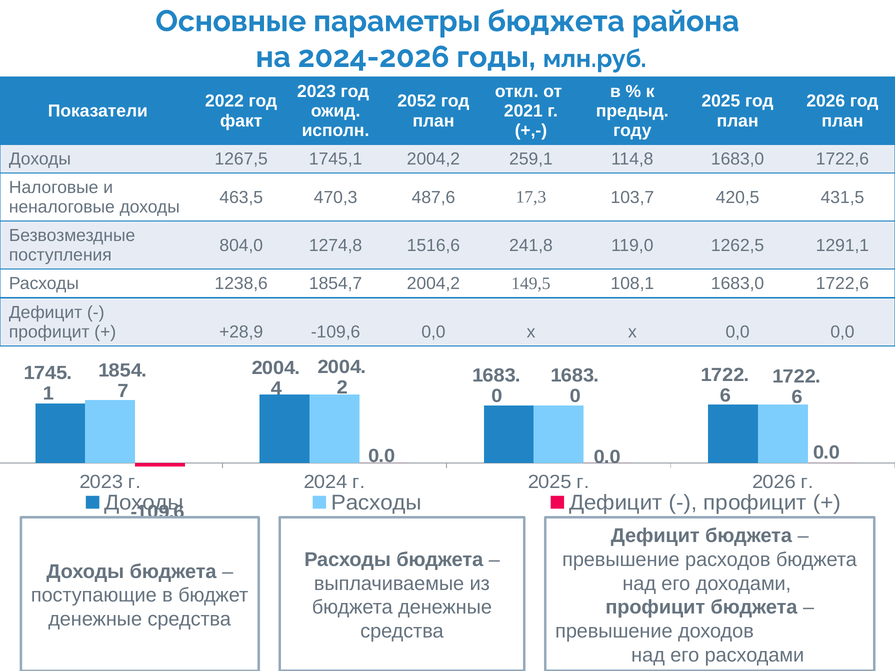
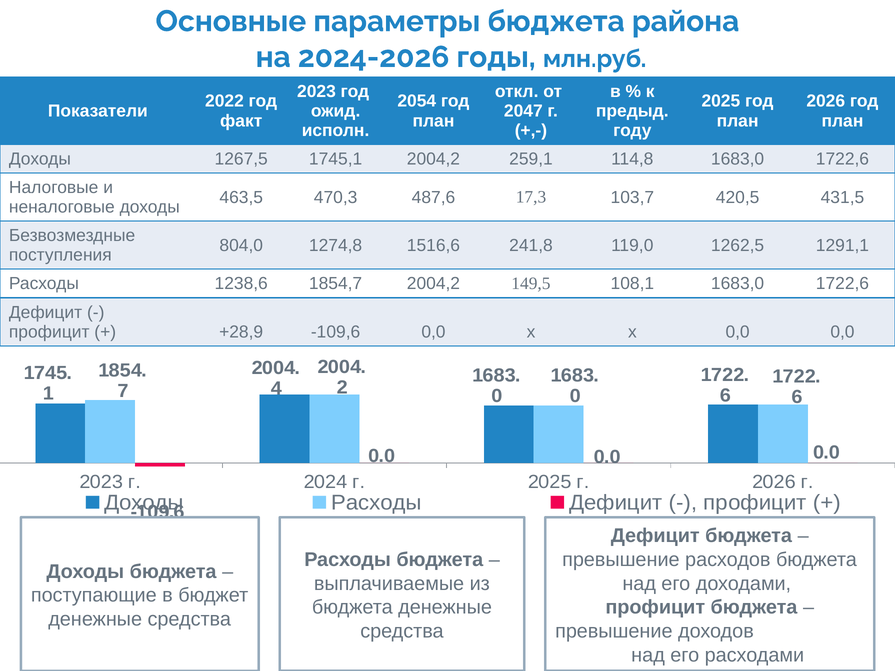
2052: 2052 -> 2054
2021: 2021 -> 2047
